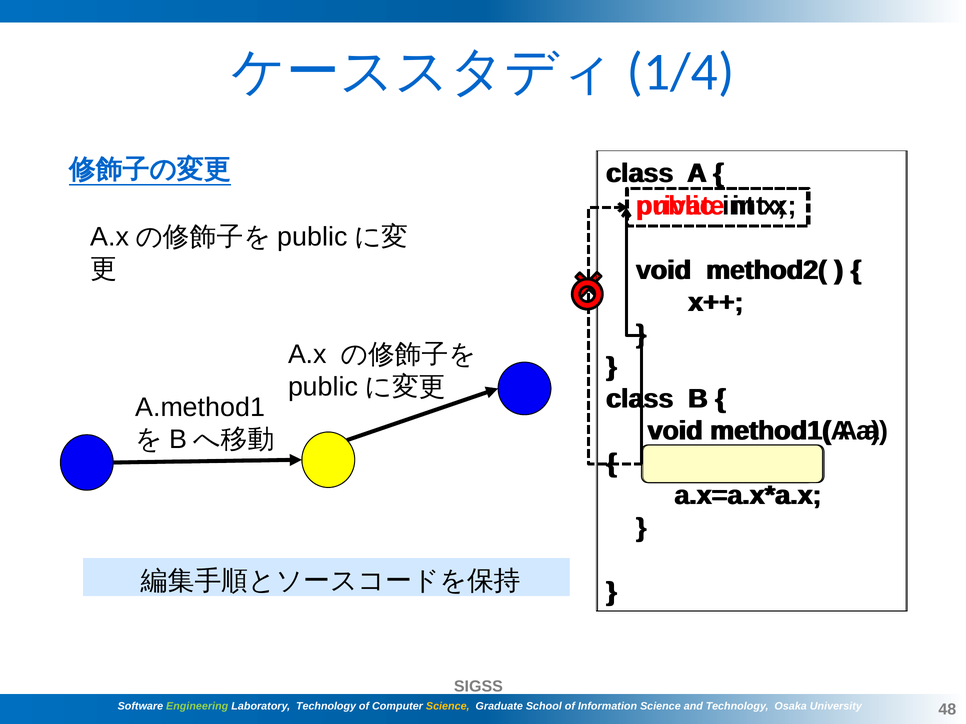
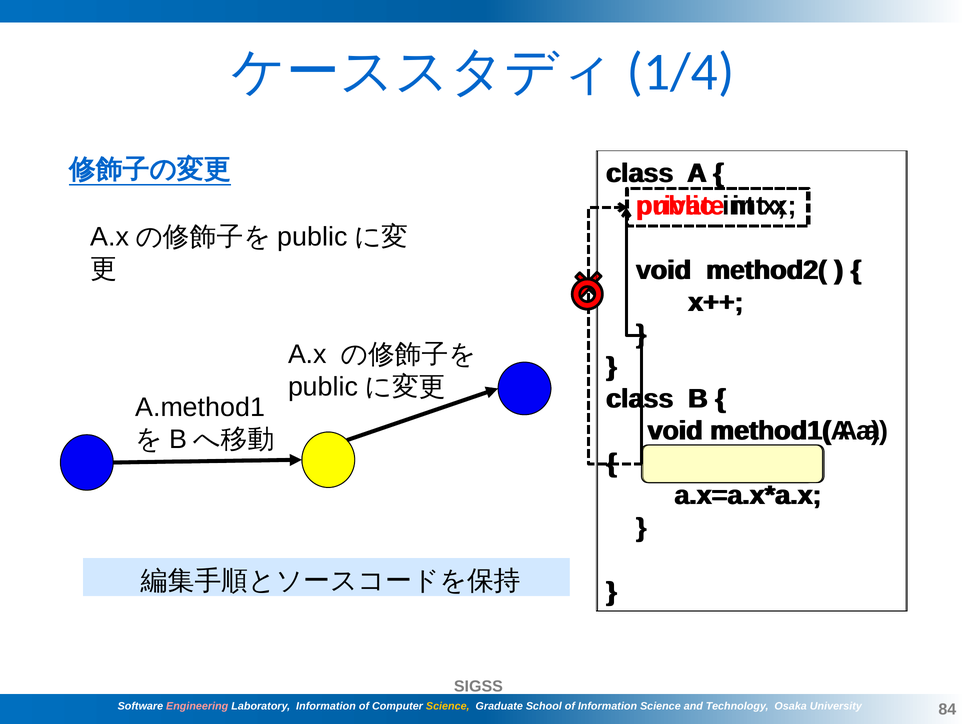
Engineering colour: light green -> pink
Laboratory Technology: Technology -> Information
48: 48 -> 84
